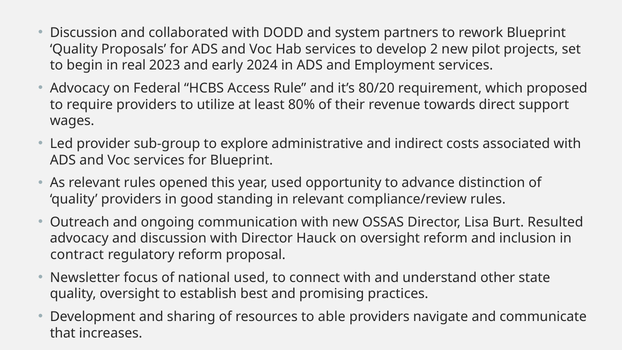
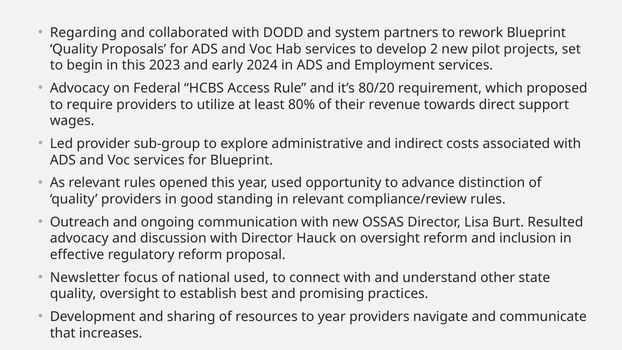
Discussion at (84, 33): Discussion -> Regarding
in real: real -> this
contract: contract -> effective
to able: able -> year
